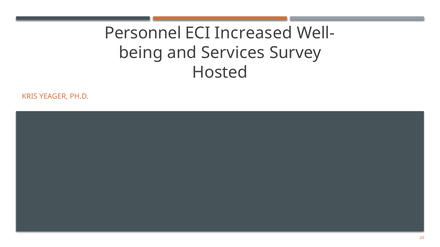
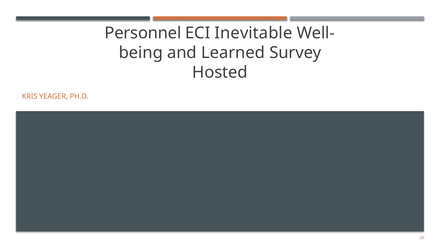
Increased: Increased -> Inevitable
Services: Services -> Learned
